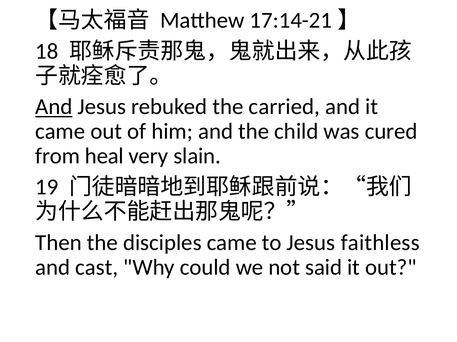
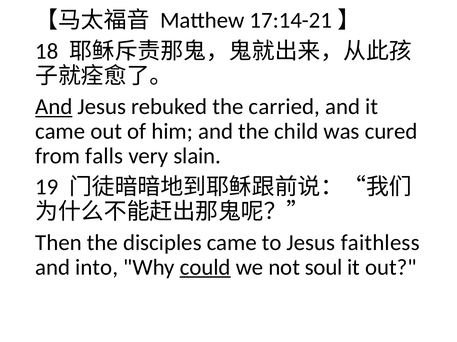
heal: heal -> falls
cast: cast -> into
could underline: none -> present
said: said -> soul
